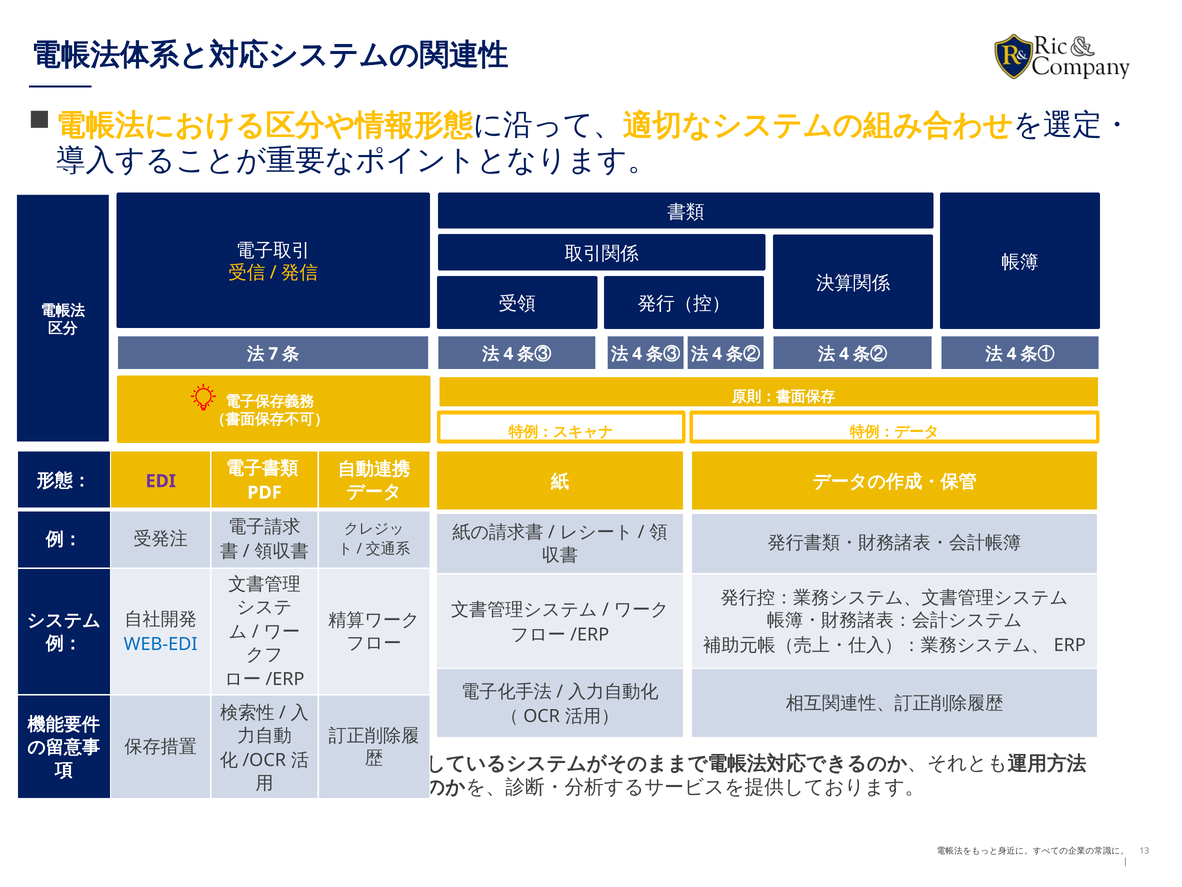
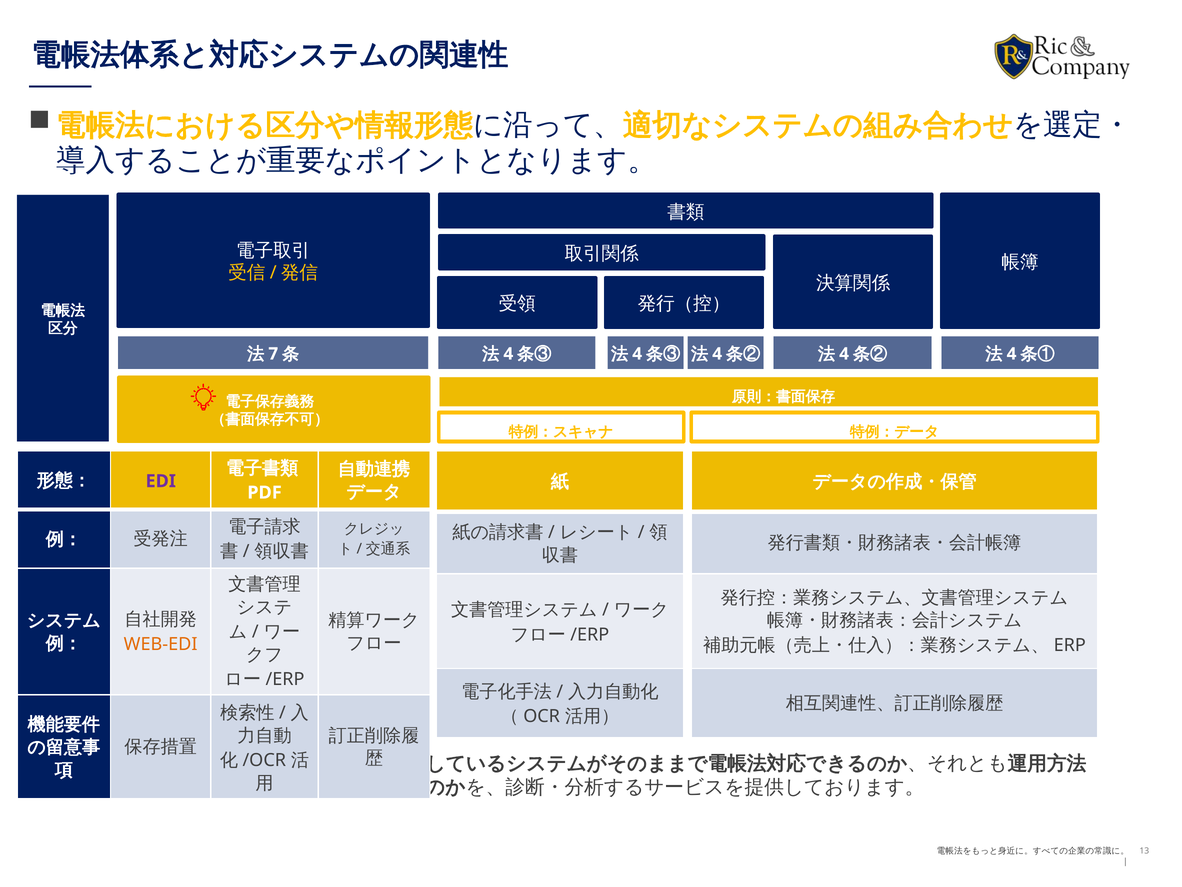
WEB-EDI colour: blue -> orange
